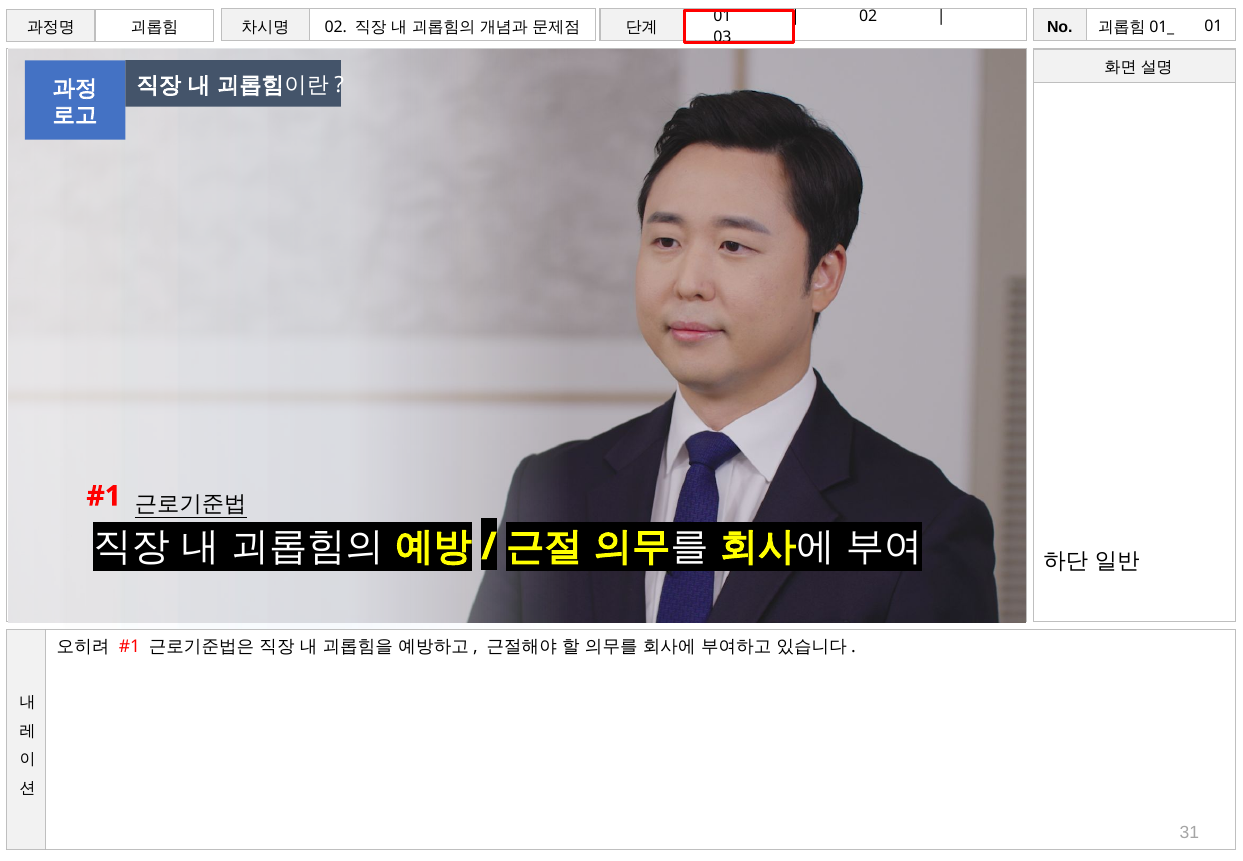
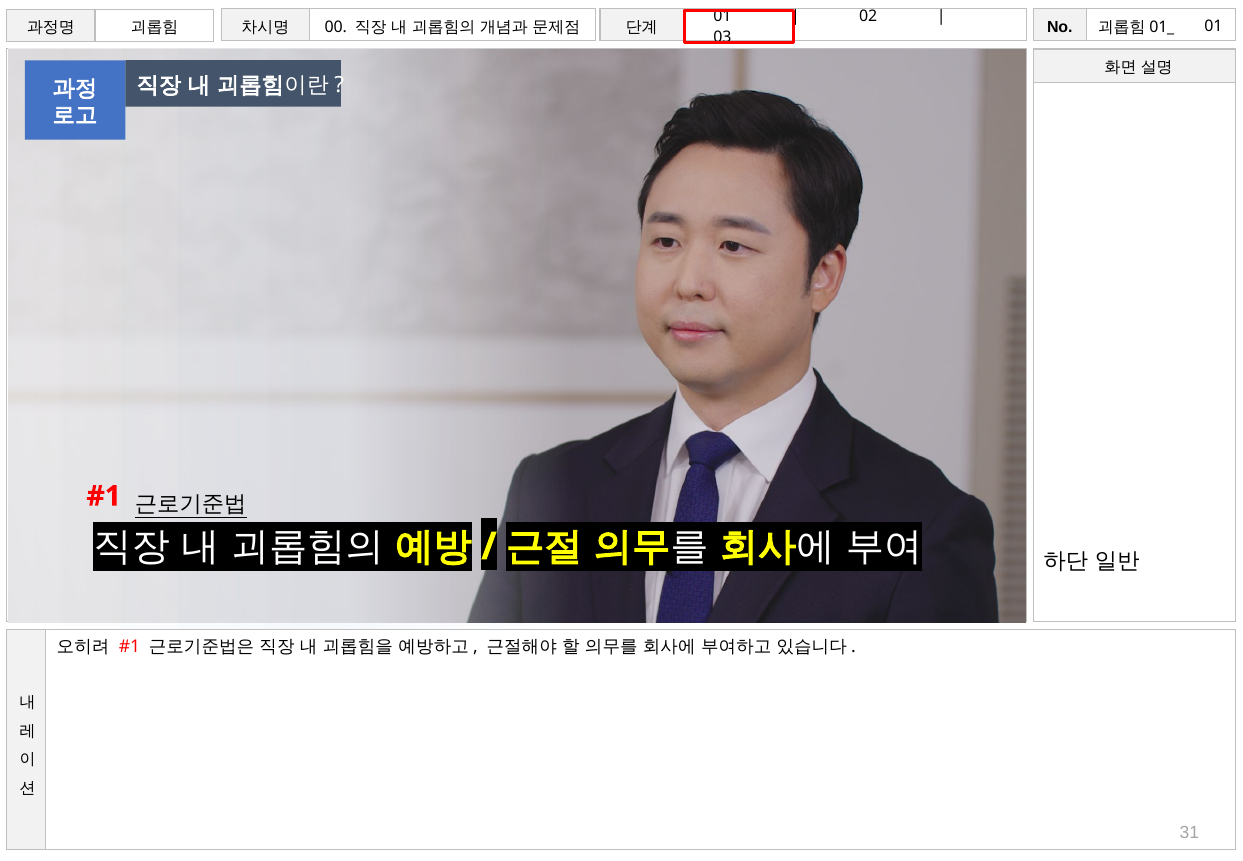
02 at (336, 27): 02 -> 00
